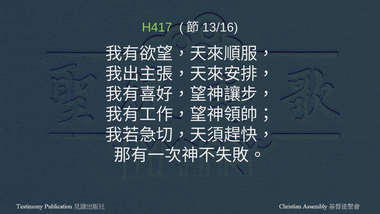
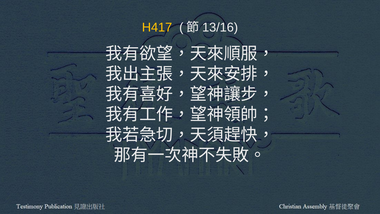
H417 colour: light green -> yellow
